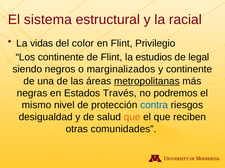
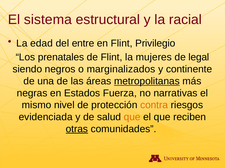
vidas: vidas -> edad
color: color -> entre
Los continente: continente -> prenatales
estudios: estudios -> mujeres
Través: Través -> Fuerza
podremos: podremos -> narrativas
contra colour: blue -> orange
desigualdad: desigualdad -> evidenciada
otras underline: none -> present
